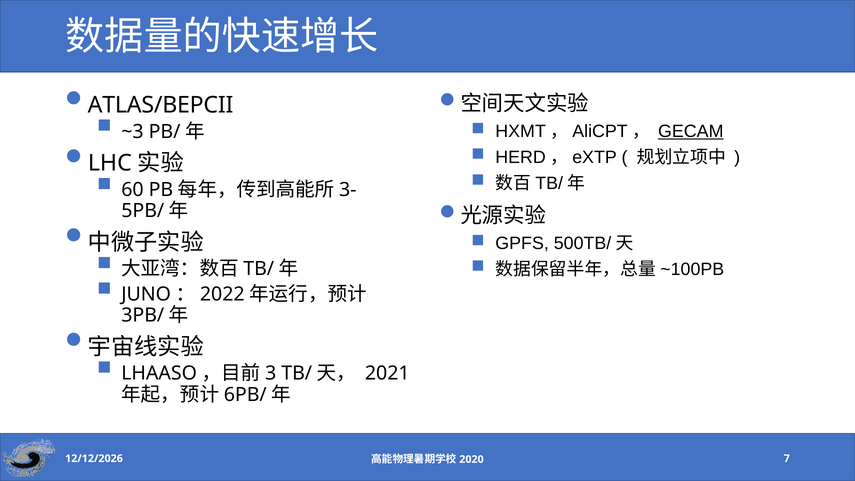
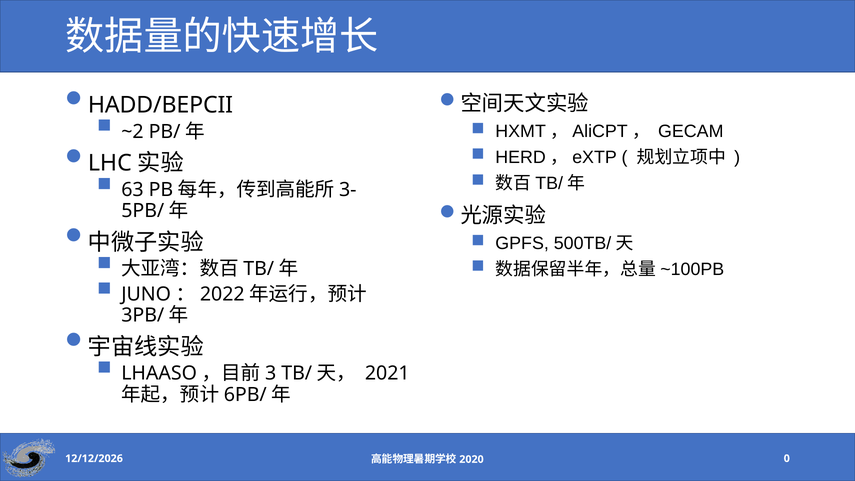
ATLAS/BEPCII: ATLAS/BEPCII -> HADD/BEPCII
~3: ~3 -> ~2
GECAM underline: present -> none
60: 60 -> 63
7: 7 -> 0
